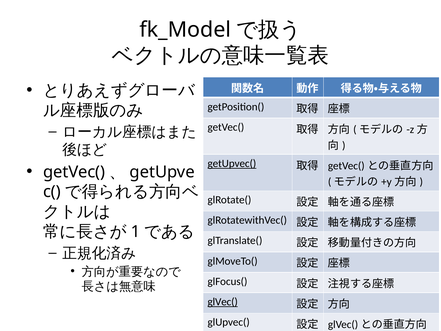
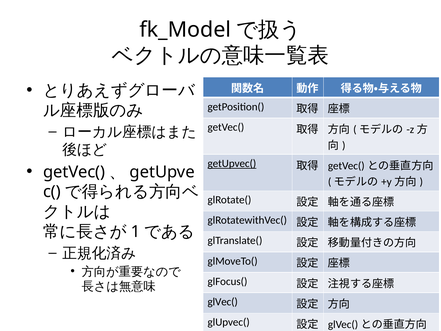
glVec( underline: present -> none
